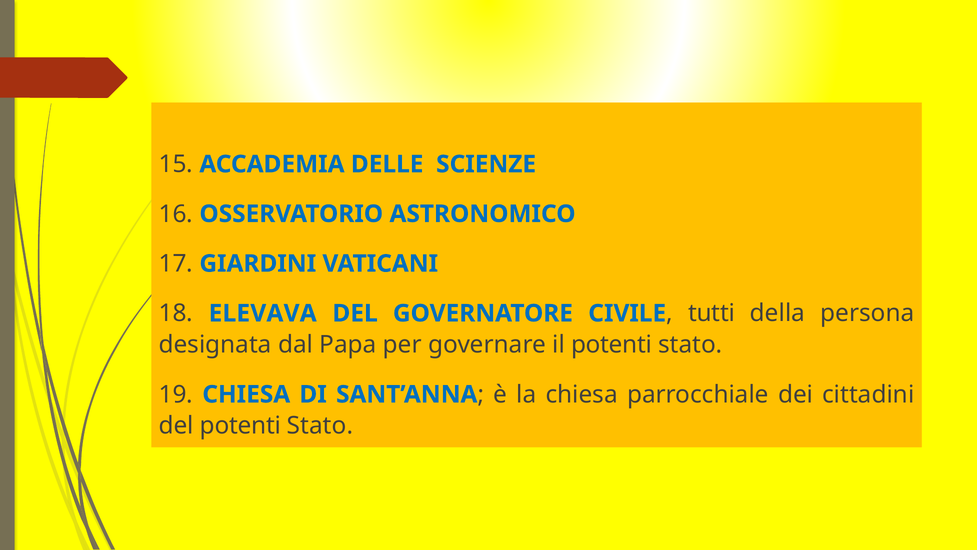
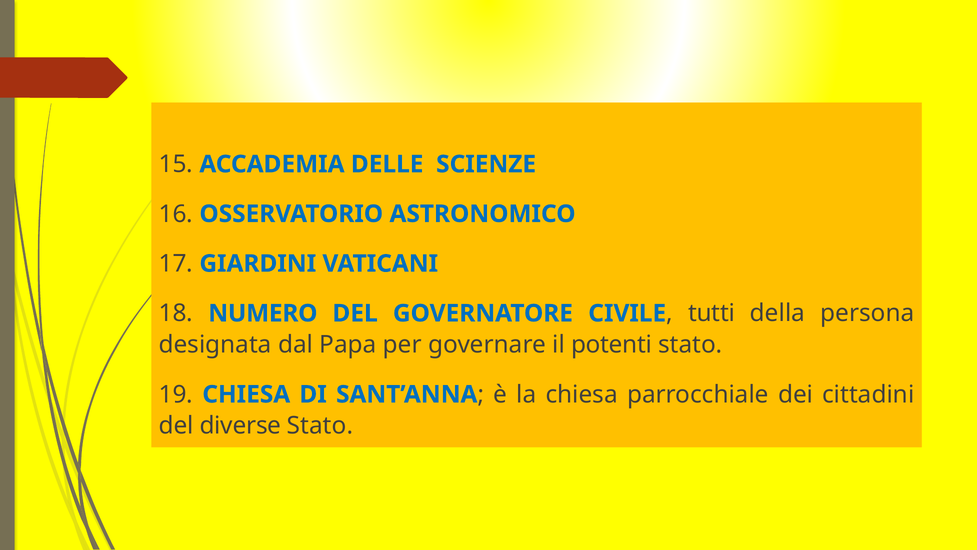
ELEVAVA: ELEVAVA -> NUMERO
del potenti: potenti -> diverse
